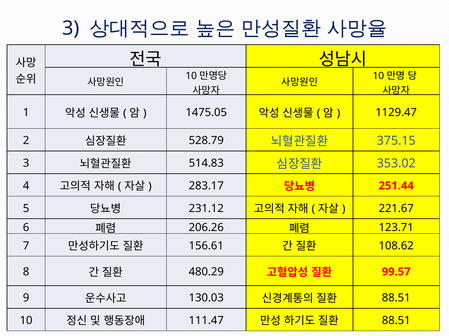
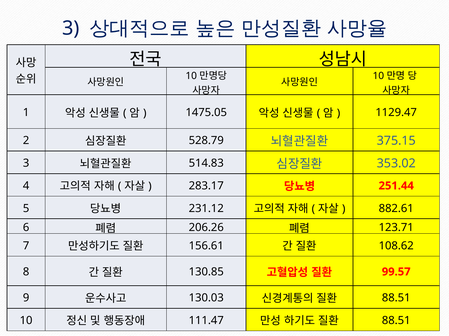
221.67: 221.67 -> 882.61
480.29: 480.29 -> 130.85
